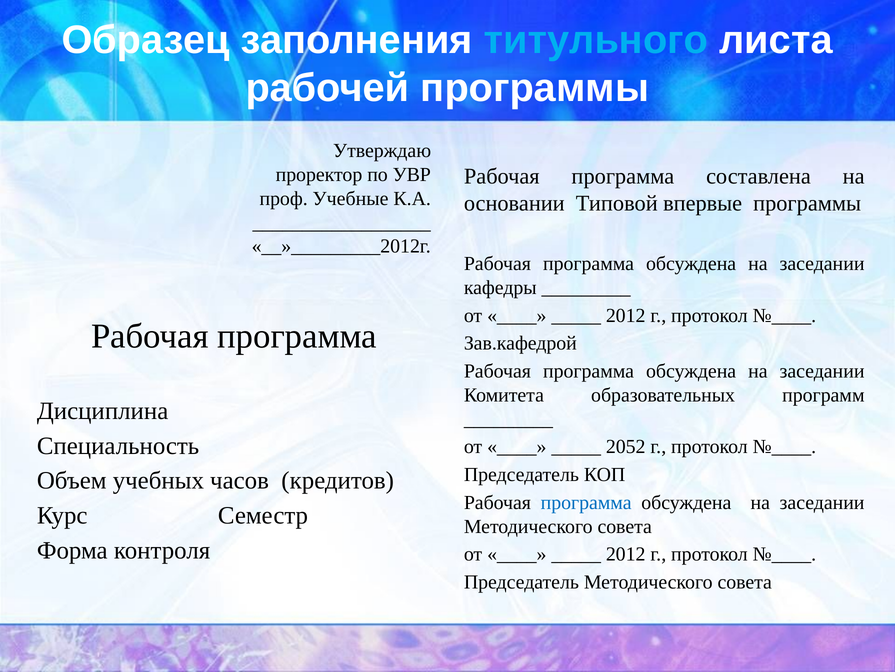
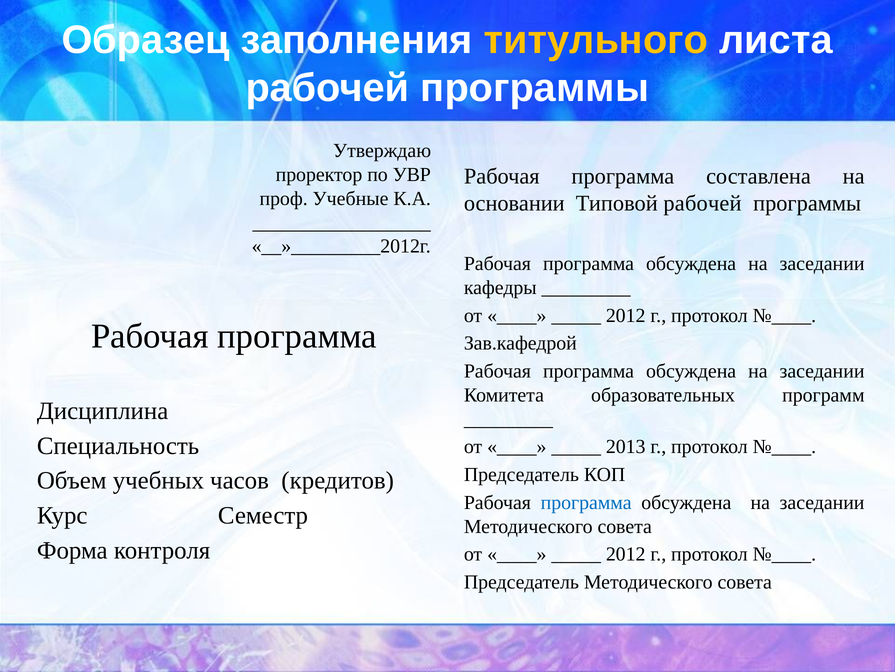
титульного colour: light blue -> yellow
Типовой впервые: впервые -> рабочей
2052: 2052 -> 2013
